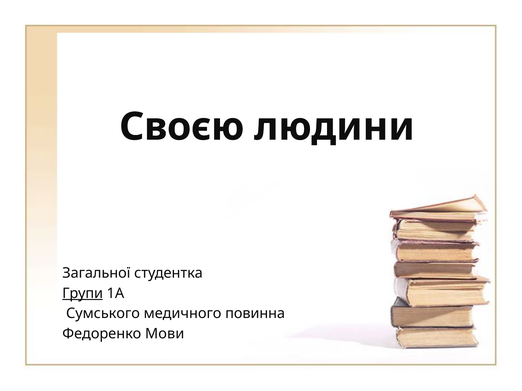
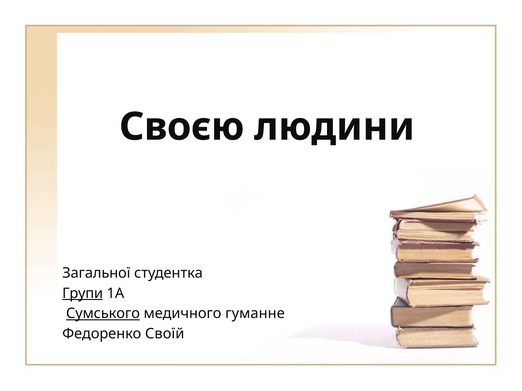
Сумського underline: none -> present
повинна: повинна -> гуманне
Мови: Мови -> Своїй
